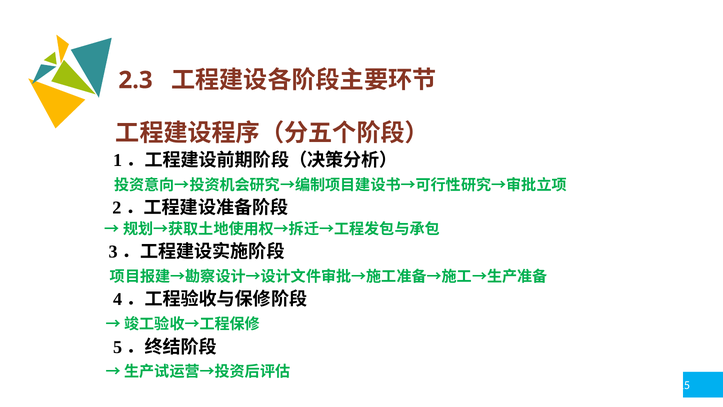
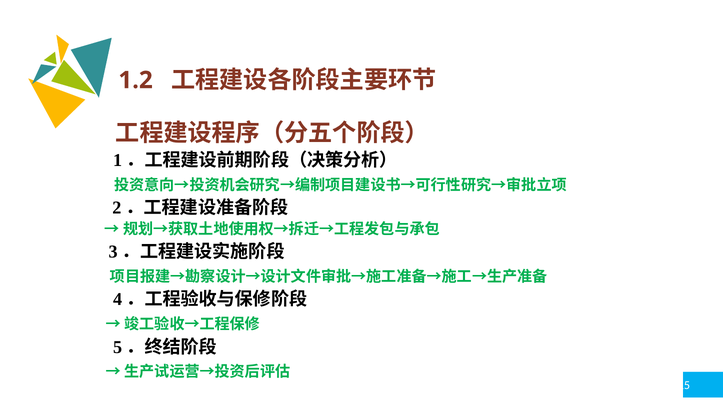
2.3: 2.3 -> 1.2
